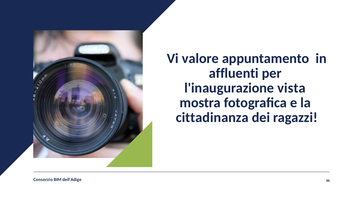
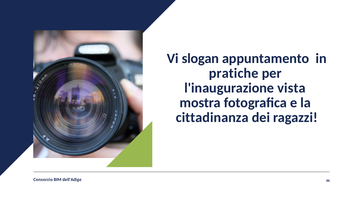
valore: valore -> slogan
affluenti: affluenti -> pratiche
